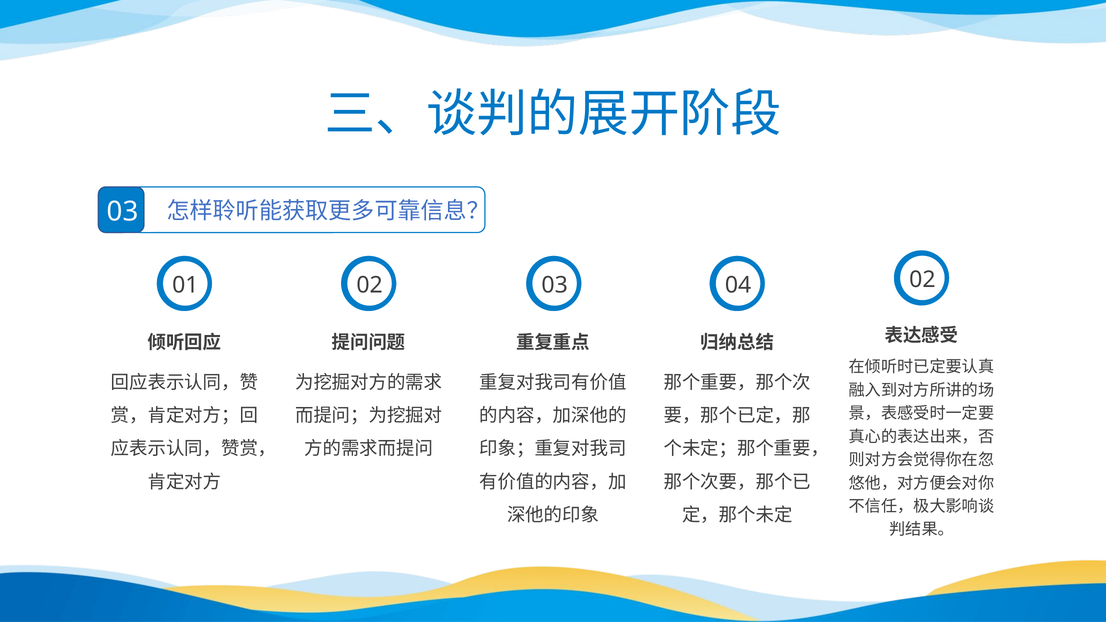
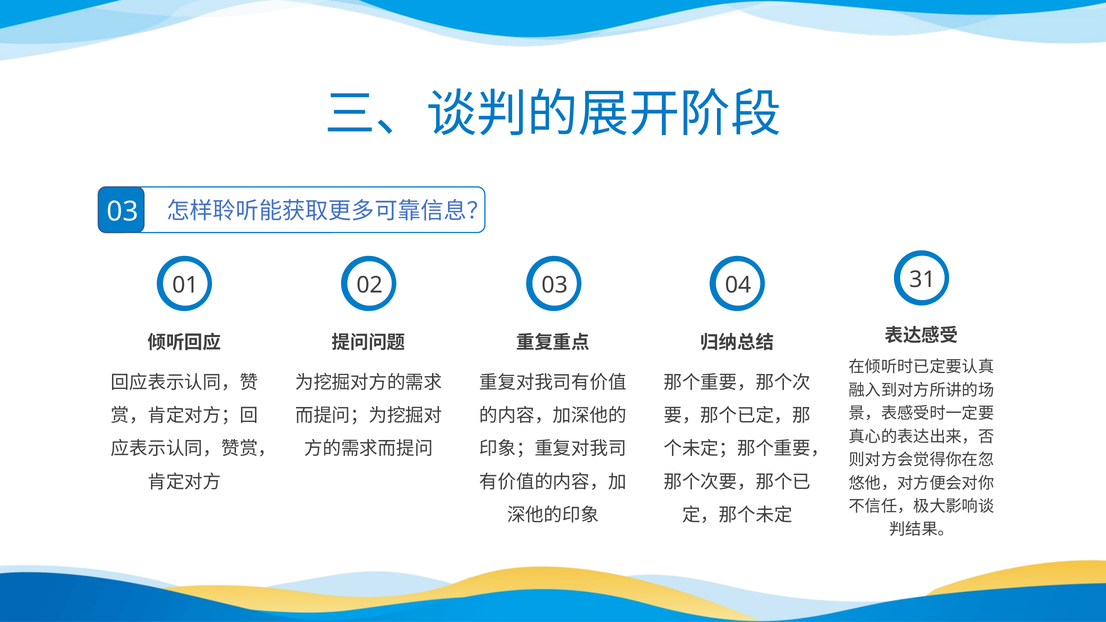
04 02: 02 -> 31
